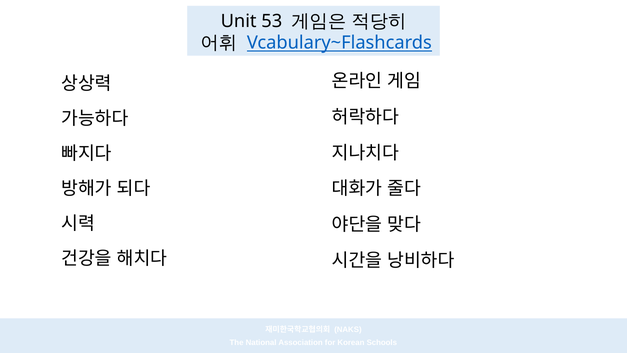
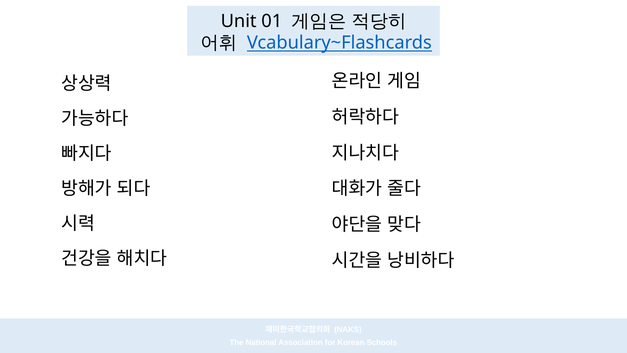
53: 53 -> 01
